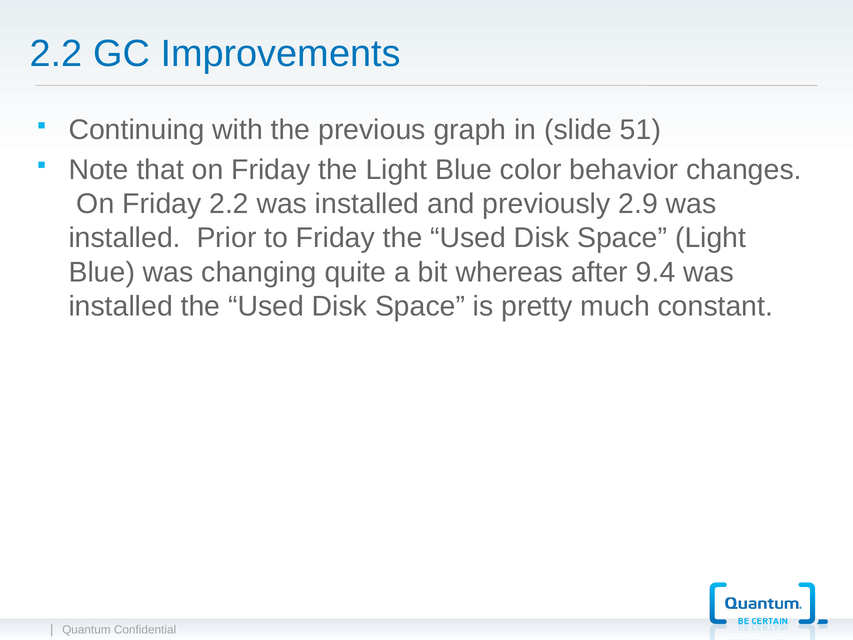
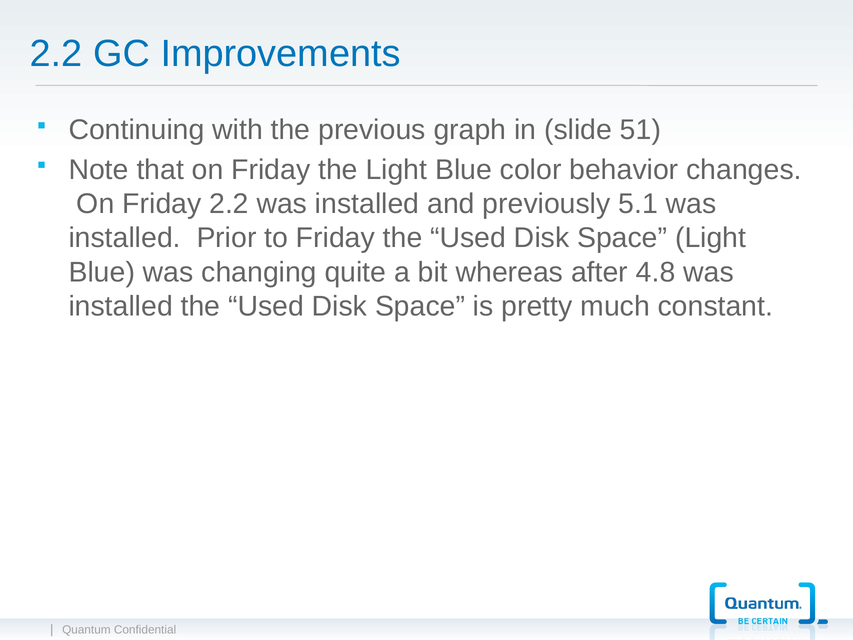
2.9: 2.9 -> 5.1
9.4: 9.4 -> 4.8
